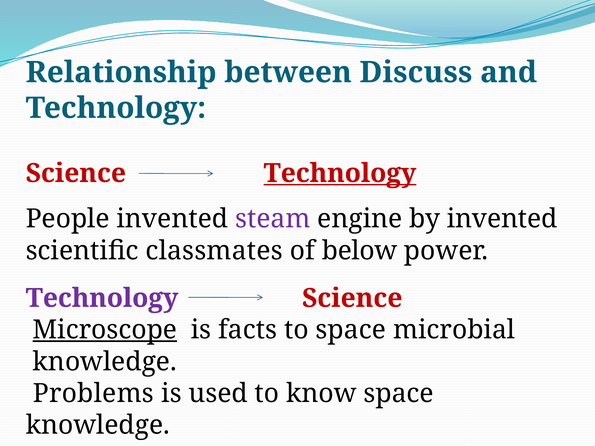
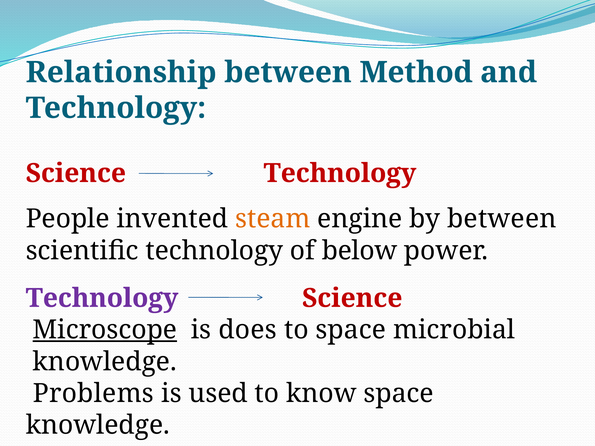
Discuss: Discuss -> Method
Technology at (340, 173) underline: present -> none
steam colour: purple -> orange
by invented: invented -> between
scientific classmates: classmates -> technology
facts: facts -> does
